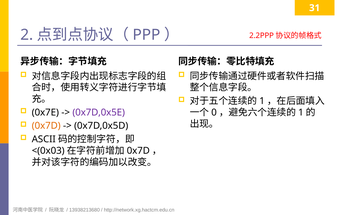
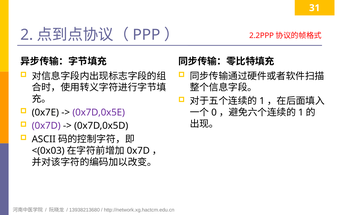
0x7D at (46, 126) colour: orange -> purple
